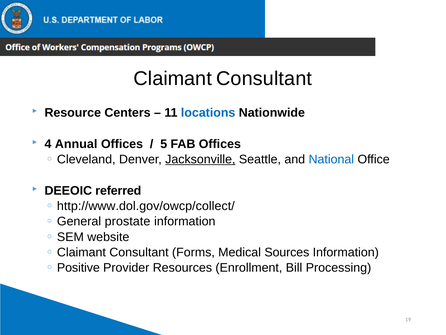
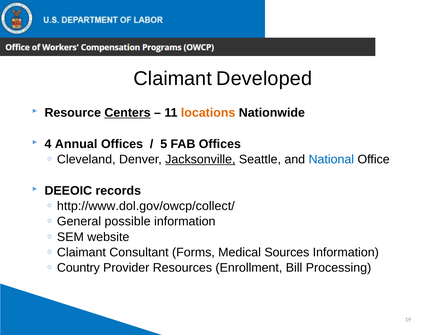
Consultant at (264, 79): Consultant -> Developed
Centers underline: none -> present
locations colour: blue -> orange
referred: referred -> records
prostate: prostate -> possible
Positive: Positive -> Country
